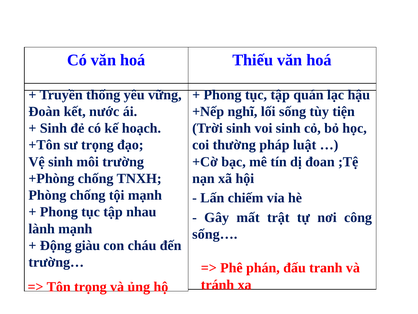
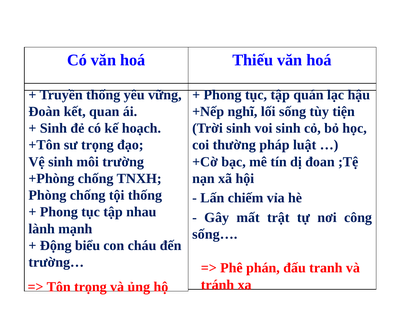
nước: nước -> quan
tội mạnh: mạnh -> thống
giàu: giàu -> biểu
